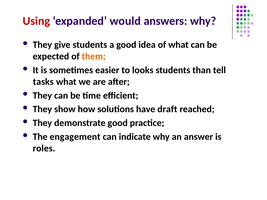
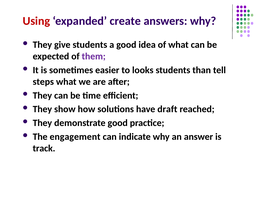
would: would -> create
them colour: orange -> purple
tasks: tasks -> steps
roles: roles -> track
